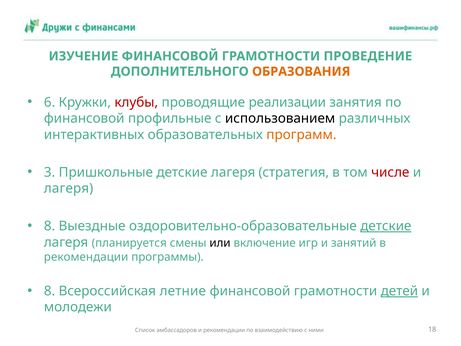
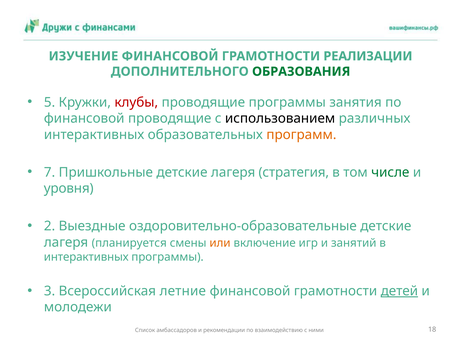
ПРОВЕДЕНИЕ: ПРОВЕДЕНИЕ -> РЕАЛИЗАЦИИ
ОБРАЗОВАНИЯ colour: orange -> green
6: 6 -> 5
проводящие реализации: реализации -> программы
финансовой профильные: профильные -> проводящие
3: 3 -> 7
числе colour: red -> green
лагеря at (69, 188): лагеря -> уровня
8 at (50, 226): 8 -> 2
детские at (386, 226) underline: present -> none
или colour: black -> orange
рекомендации at (86, 257): рекомендации -> интерактивных
8 at (50, 291): 8 -> 3
